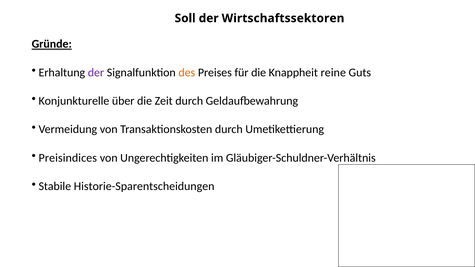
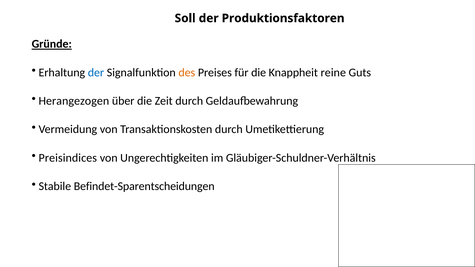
Wirtschaftssektoren: Wirtschaftssektoren -> Produktionsfaktoren
der at (96, 72) colour: purple -> blue
Konjunkturelle: Konjunkturelle -> Herangezogen
Historie-Sparentscheidungen: Historie-Sparentscheidungen -> Befindet-Sparentscheidungen
